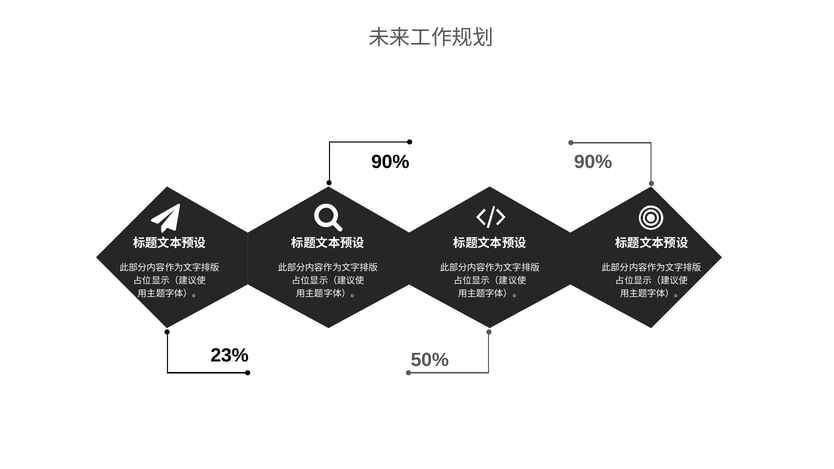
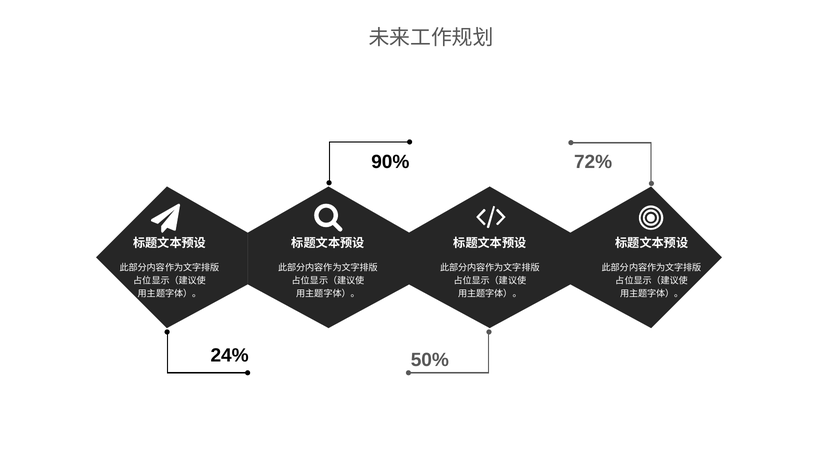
90% at (593, 162): 90% -> 72%
23%: 23% -> 24%
